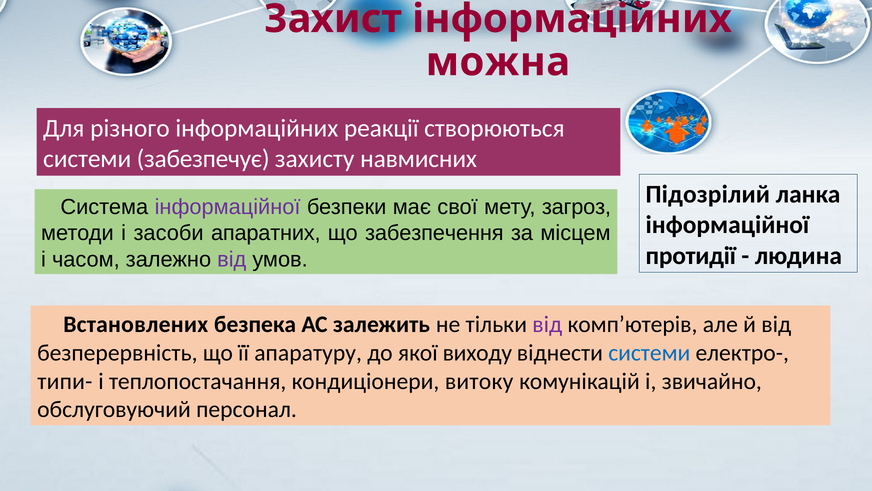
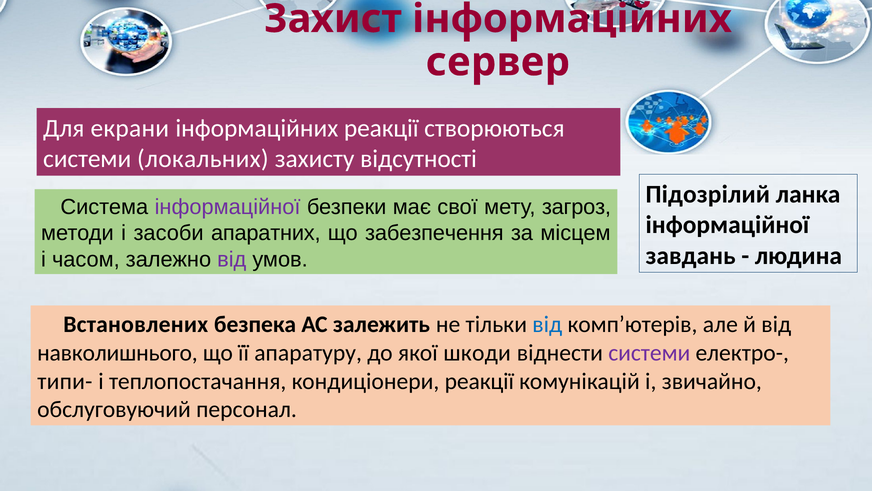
можна: можна -> сервер
різного: різного -> екрани
забезпечує: забезпечує -> локальних
навмисних: навмисних -> відсутності
протидії: протидії -> завдань
від at (547, 324) colour: purple -> blue
безперервність: безперервність -> навколишнього
виходу: виходу -> шкоди
системи at (649, 353) colour: blue -> purple
кондиціонери витоку: витоку -> реакції
